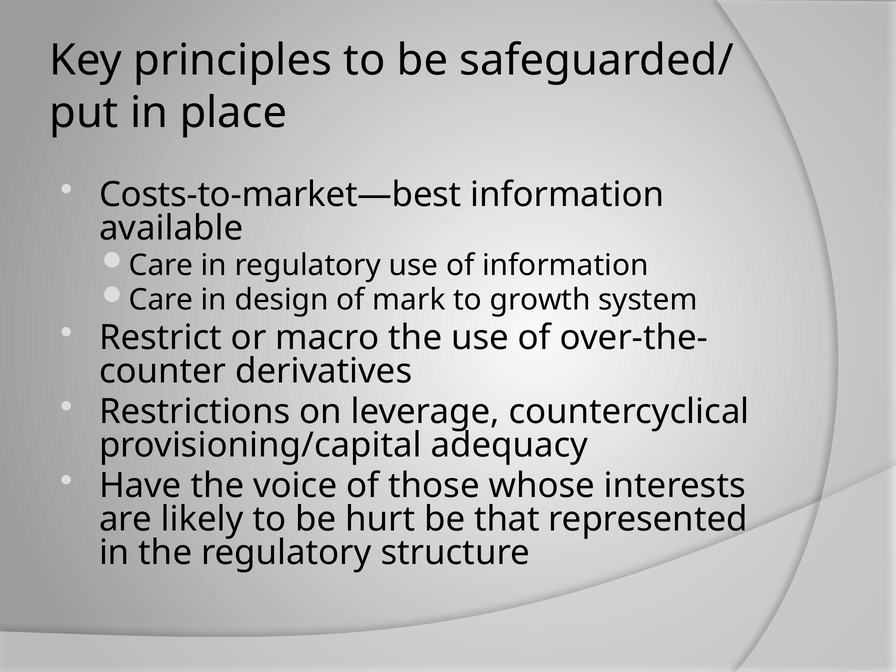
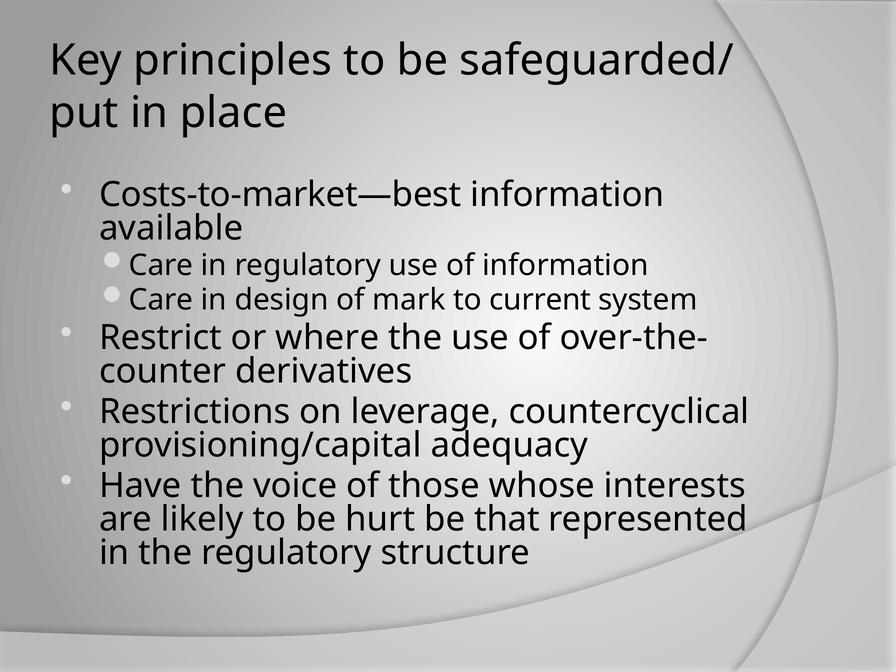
growth: growth -> current
macro: macro -> where
